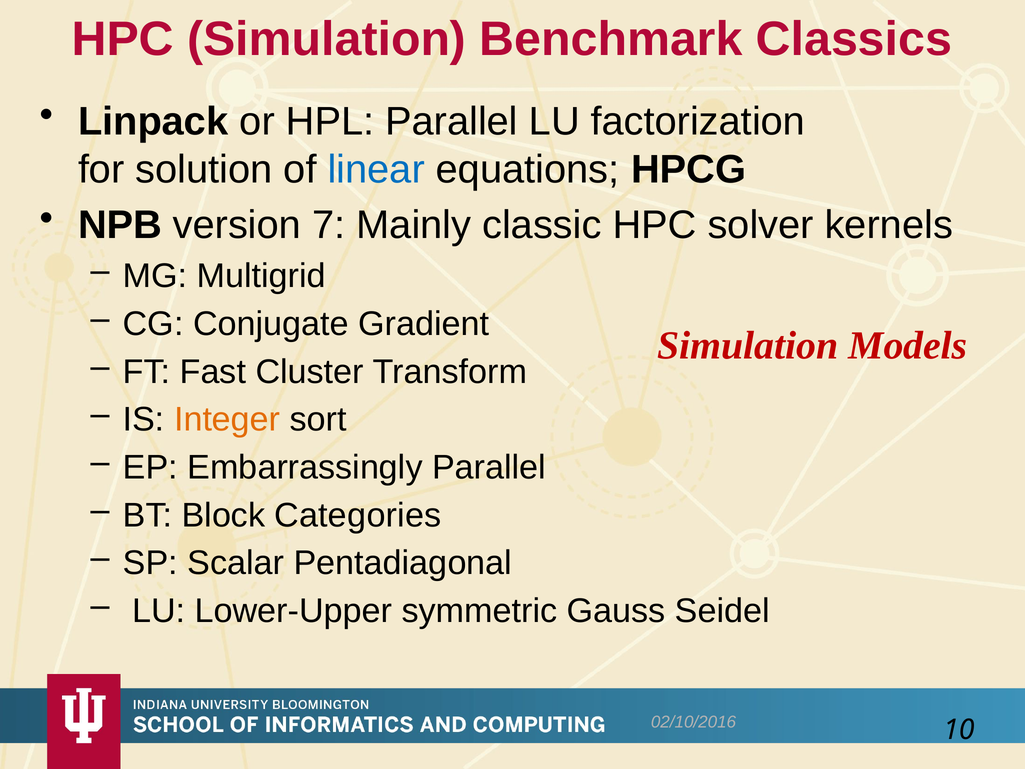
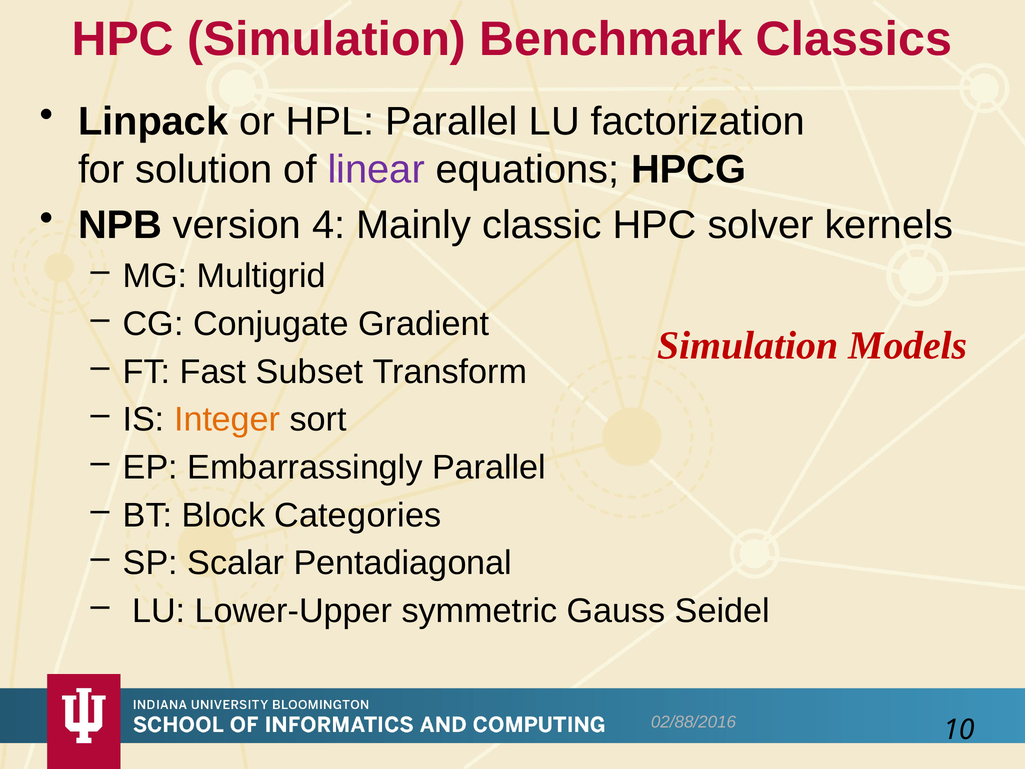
linear colour: blue -> purple
7: 7 -> 4
Cluster: Cluster -> Subset
02/10/2016: 02/10/2016 -> 02/88/2016
